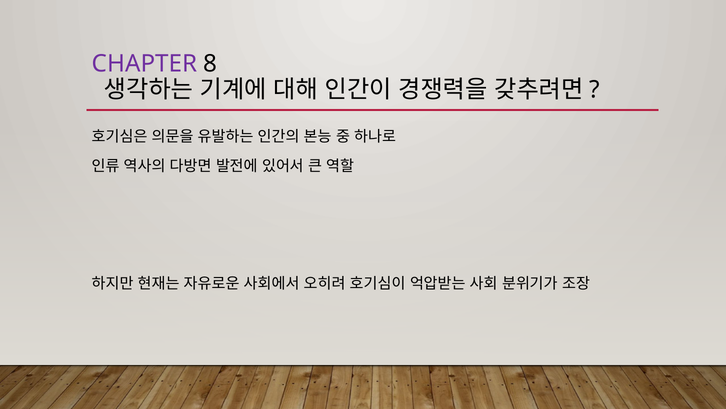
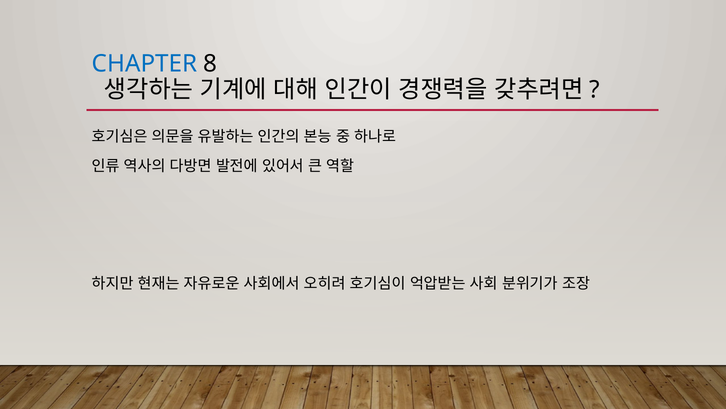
CHAPTER colour: purple -> blue
